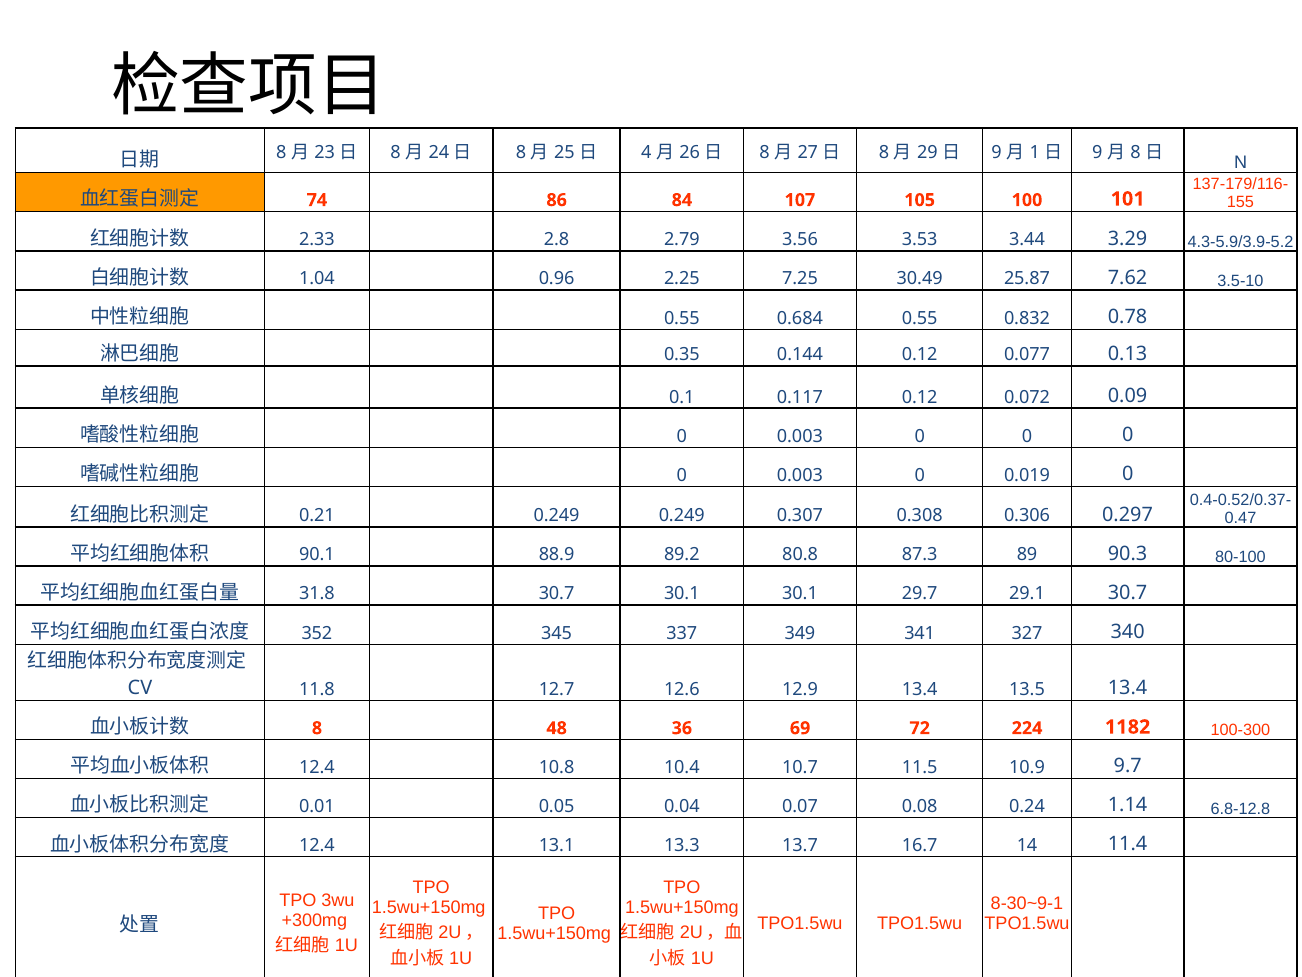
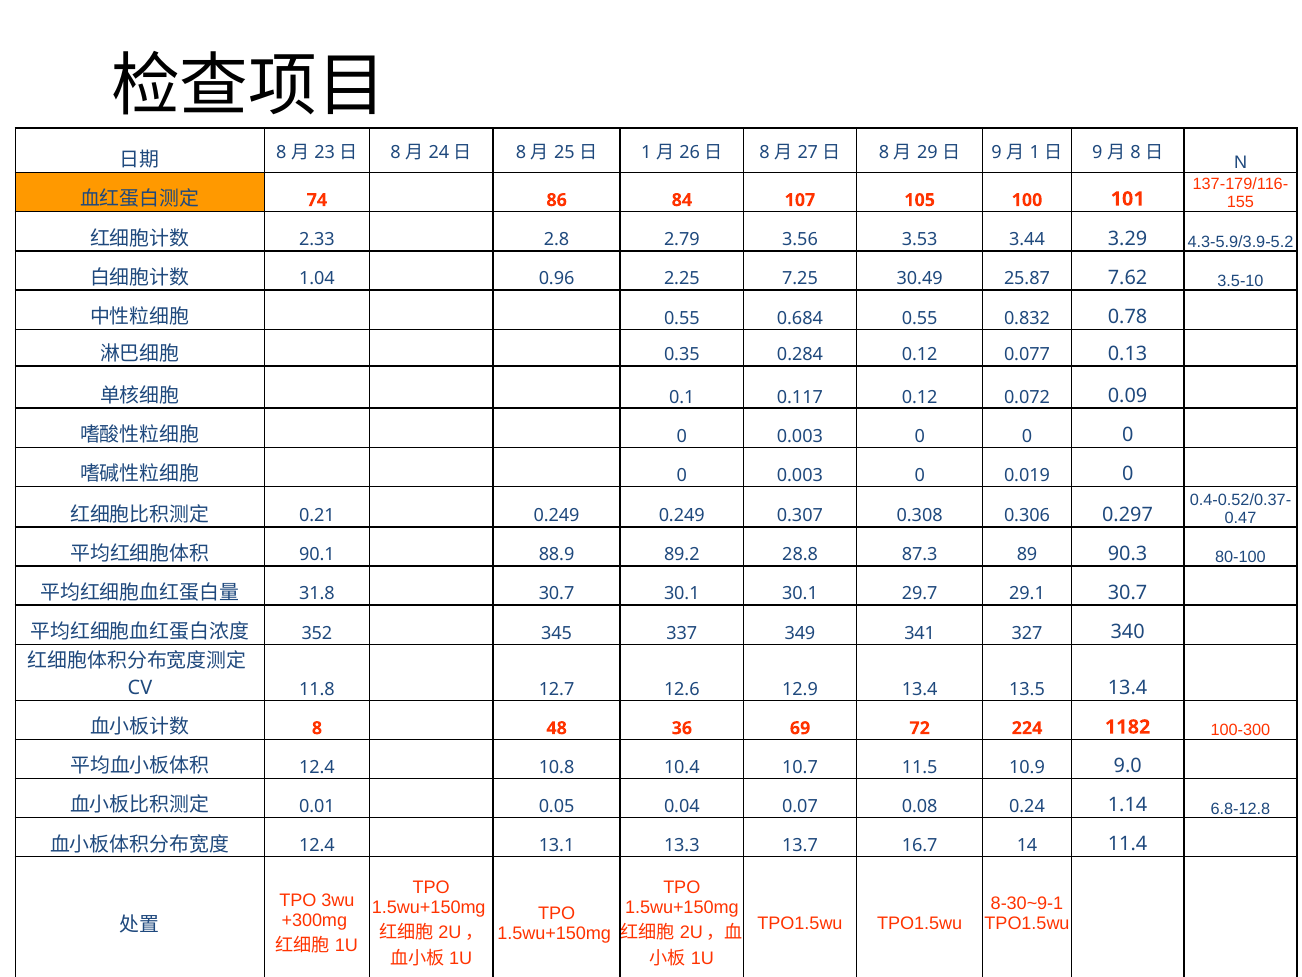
4 at (646, 152): 4 -> 1
0.144: 0.144 -> 0.284
80.8: 80.8 -> 28.8
9.7: 9.7 -> 9.0
